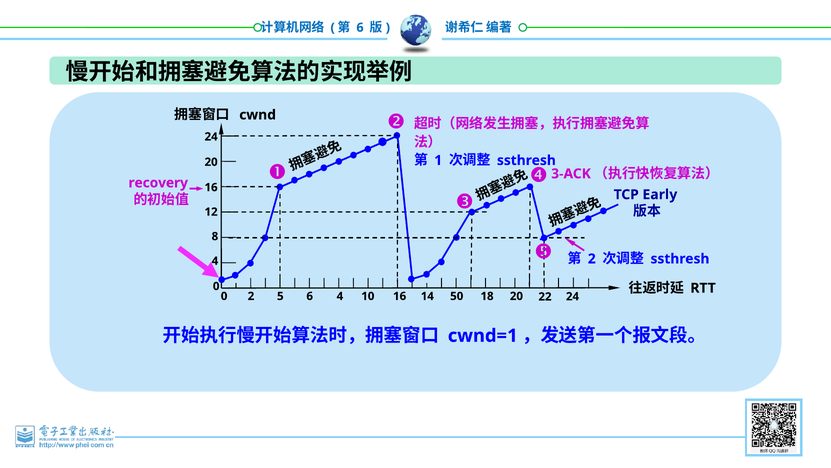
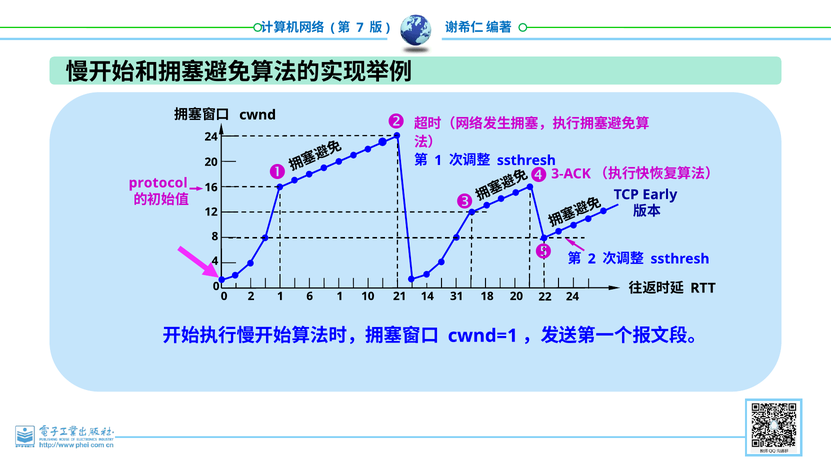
6 at (360, 28): 6 -> 7
recovery: recovery -> protocol
2 5: 5 -> 1
6 4: 4 -> 1
10 16: 16 -> 21
50: 50 -> 31
